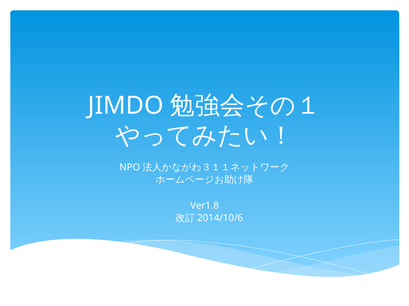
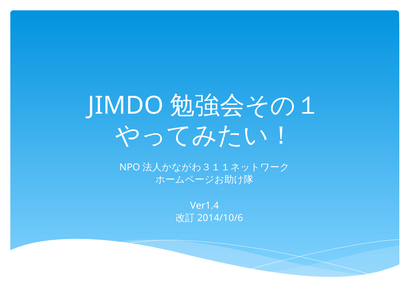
Ver1.8: Ver1.8 -> Ver1.4
